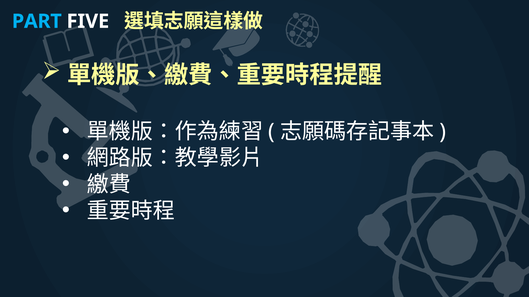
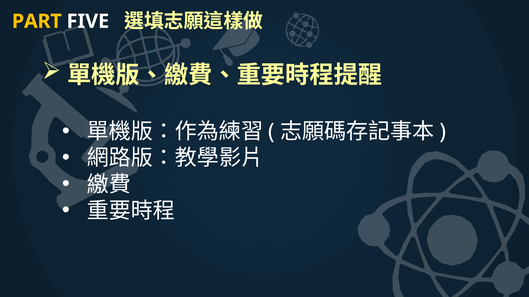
PART colour: light blue -> yellow
